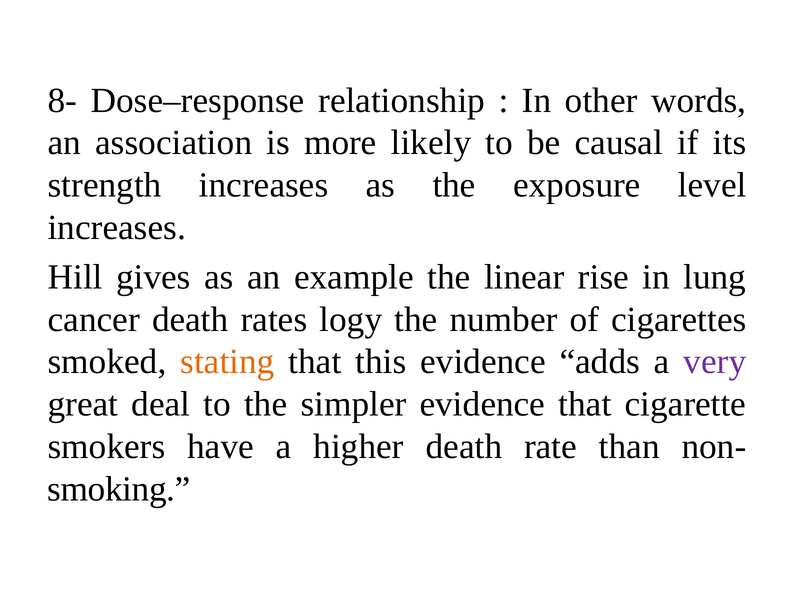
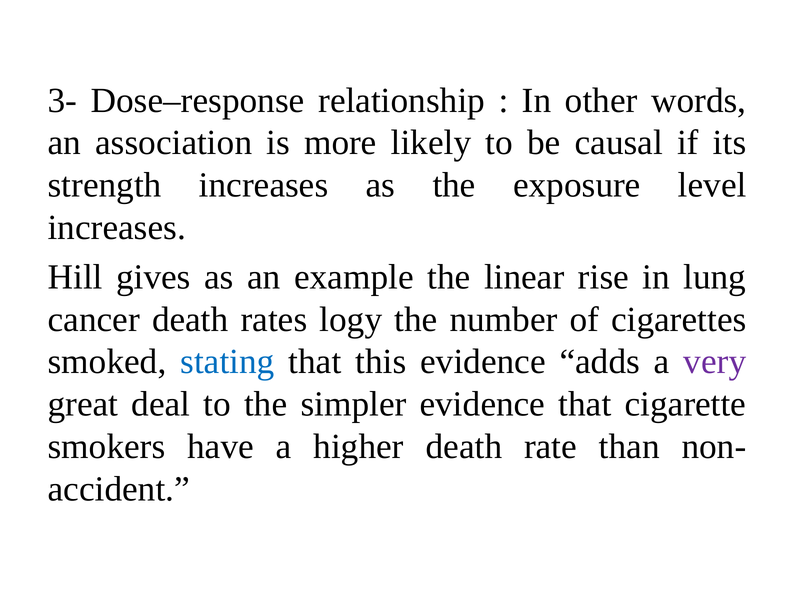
8-: 8- -> 3-
stating colour: orange -> blue
smoking: smoking -> accident
